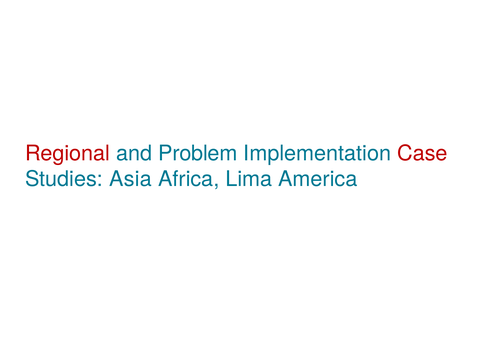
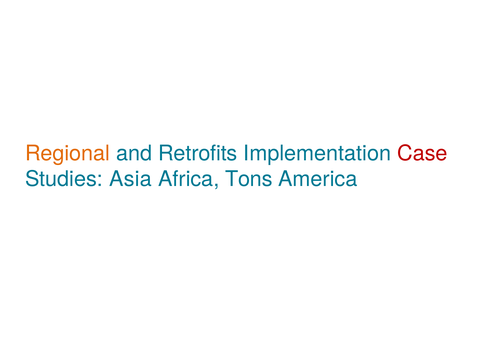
Regional colour: red -> orange
Problem: Problem -> Retrofits
Lima: Lima -> Tons
